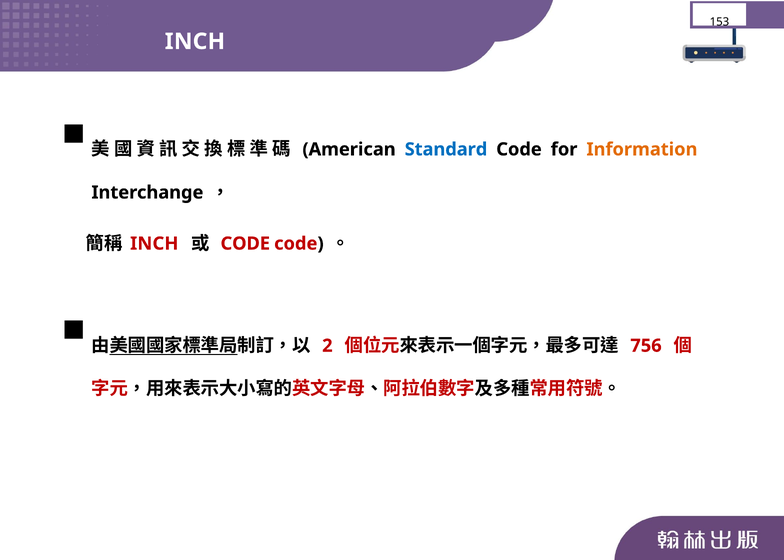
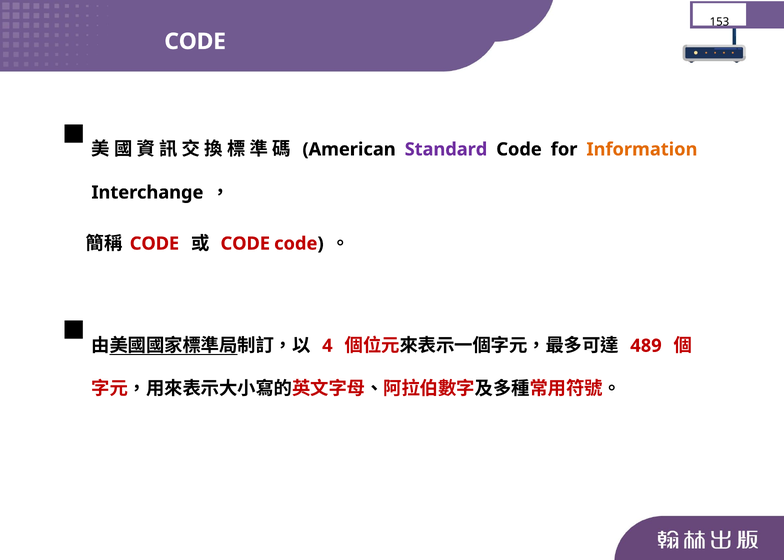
INCH at (195, 41): INCH -> CODE
Standard colour: blue -> purple
INCH at (154, 244): INCH -> CODE
2: 2 -> 4
756: 756 -> 489
